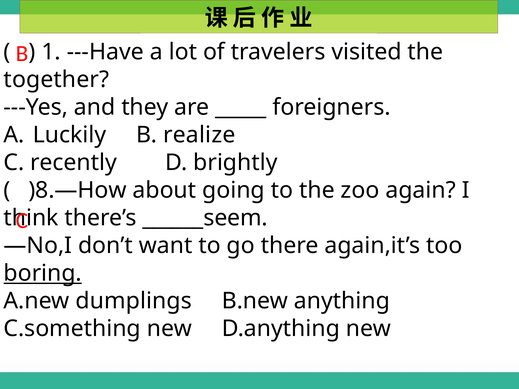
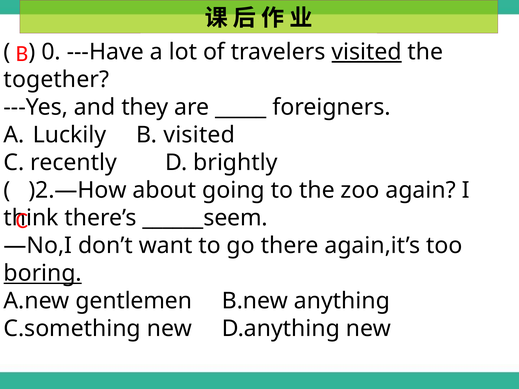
1: 1 -> 0
visited at (367, 52) underline: none -> present
B realize: realize -> visited
)8.—How: )8.—How -> )2.—How
dumplings: dumplings -> gentlemen
